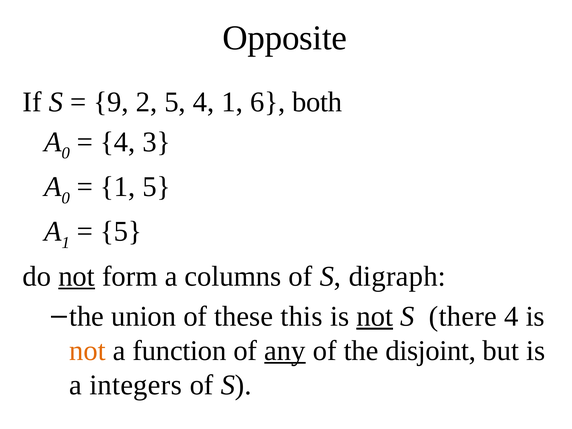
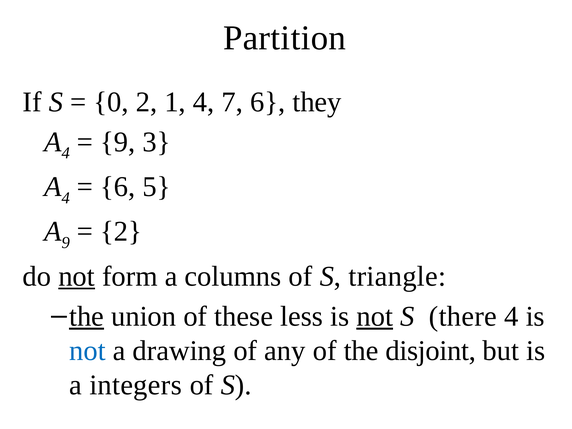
Opposite: Opposite -> Partition
9: 9 -> 0
2 5: 5 -> 1
4 1: 1 -> 7
both: both -> they
0 at (66, 153): 0 -> 4
4 at (118, 142): 4 -> 9
0 at (66, 198): 0 -> 4
1 at (118, 187): 1 -> 6
A 1: 1 -> 9
5 at (121, 232): 5 -> 2
digraph: digraph -> triangle
the at (87, 316) underline: none -> present
this: this -> less
not at (87, 351) colour: orange -> blue
function: function -> drawing
any underline: present -> none
